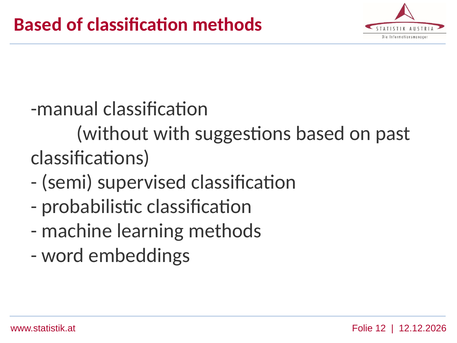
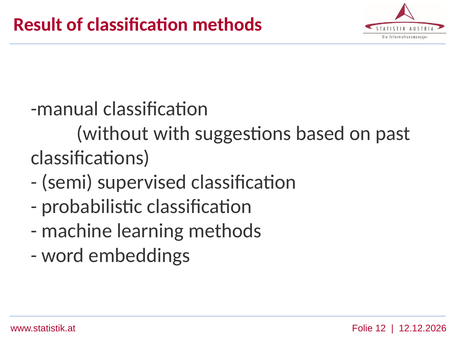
Based at (38, 24): Based -> Result
